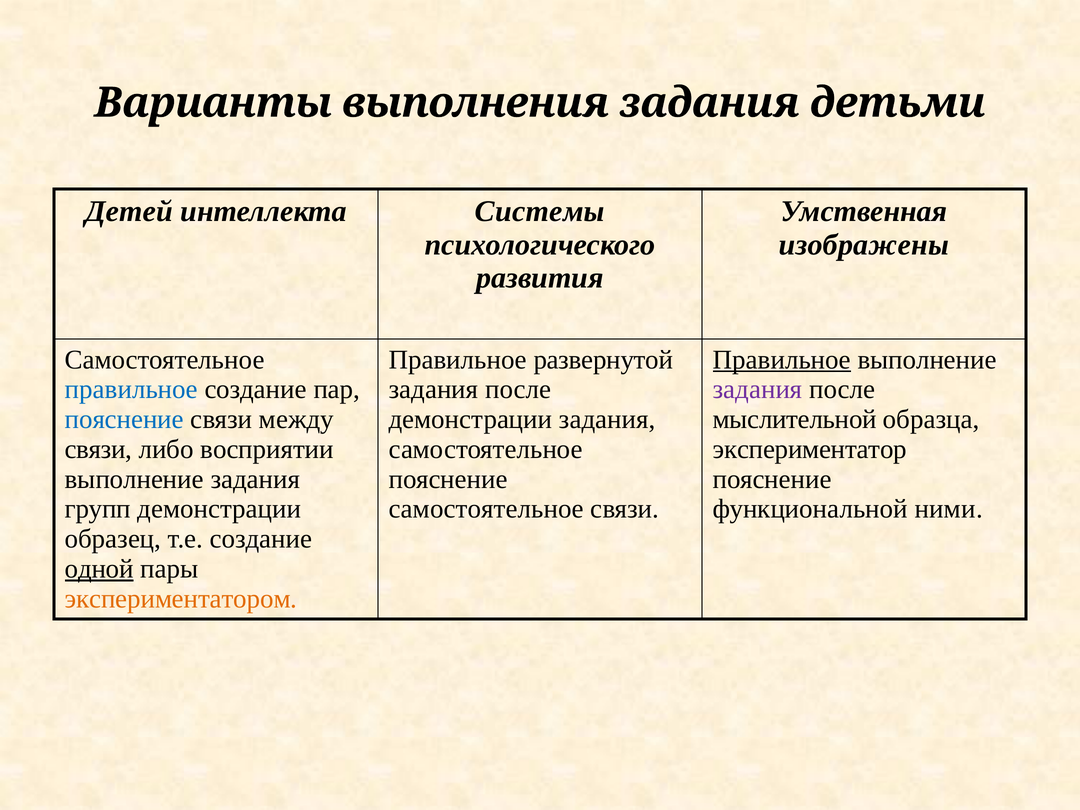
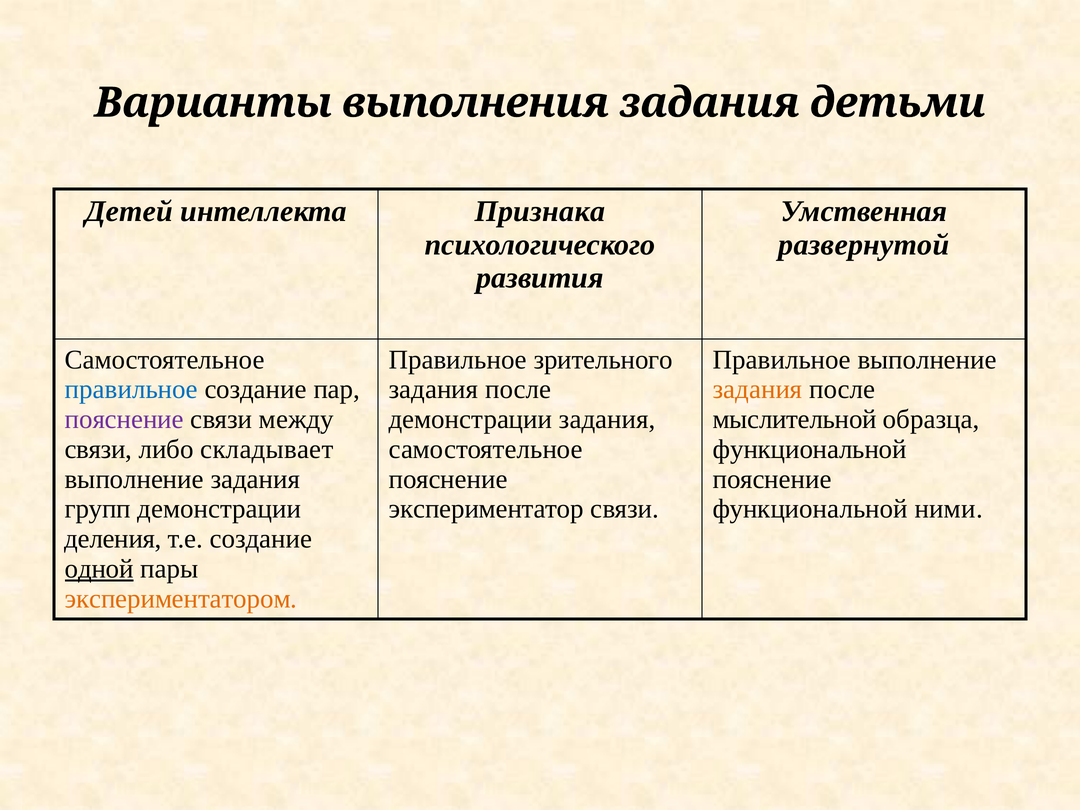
Системы: Системы -> Признака
изображены: изображены -> развернутой
развернутой: развернутой -> зрительного
Правильное at (782, 360) underline: present -> none
задания at (758, 389) colour: purple -> orange
пояснение at (124, 419) colour: blue -> purple
восприятии: восприятии -> складывает
экспериментатор at (810, 449): экспериментатор -> функциональной
самостоятельное at (486, 509): самостоятельное -> экспериментатор
образец: образец -> деления
